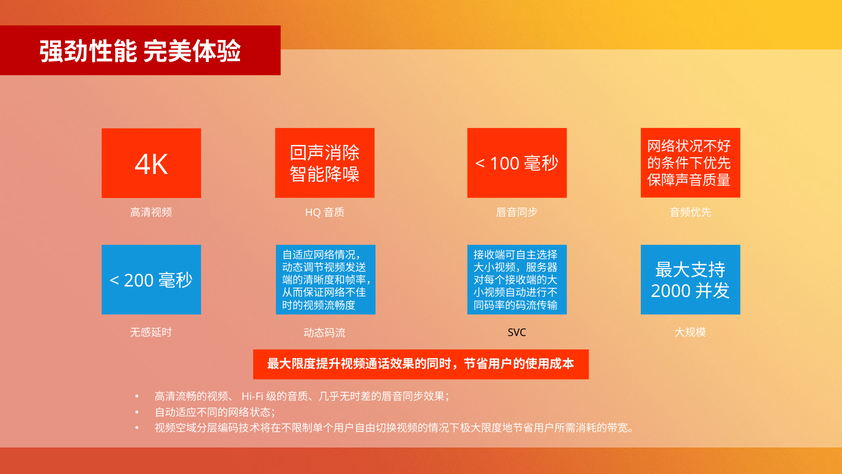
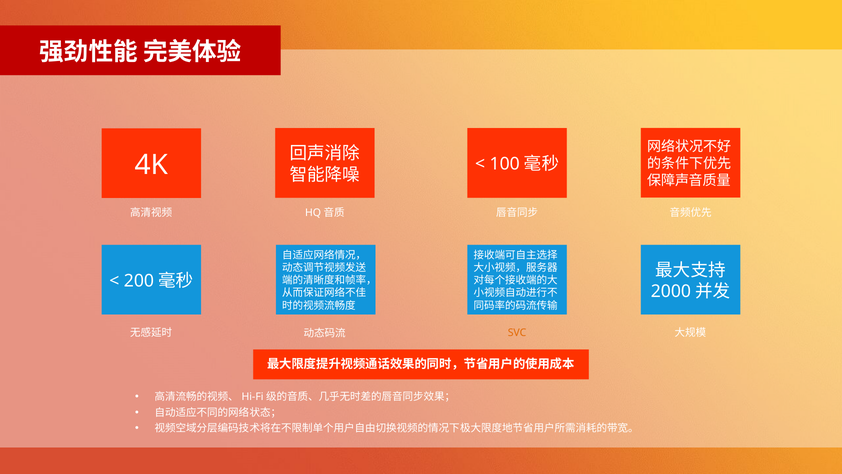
SVC colour: black -> orange
